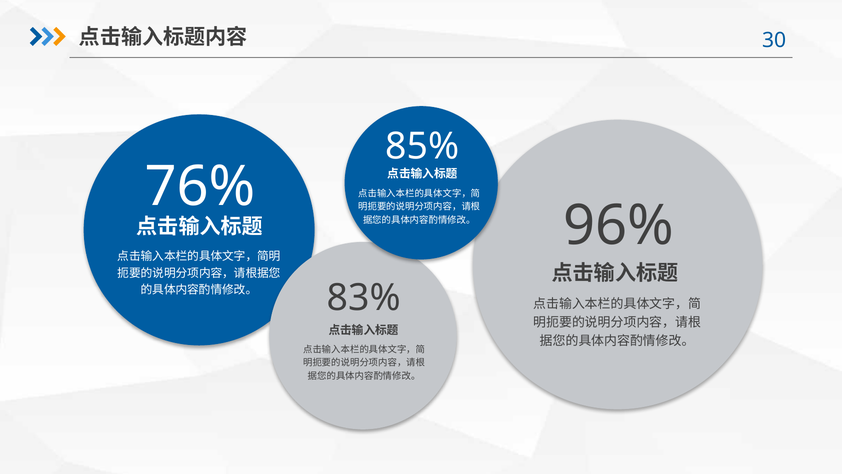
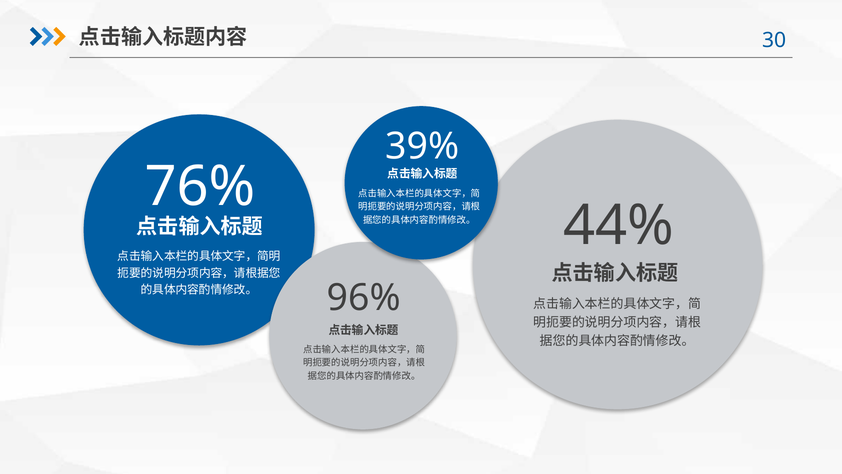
85%: 85% -> 39%
96%: 96% -> 44%
83%: 83% -> 96%
